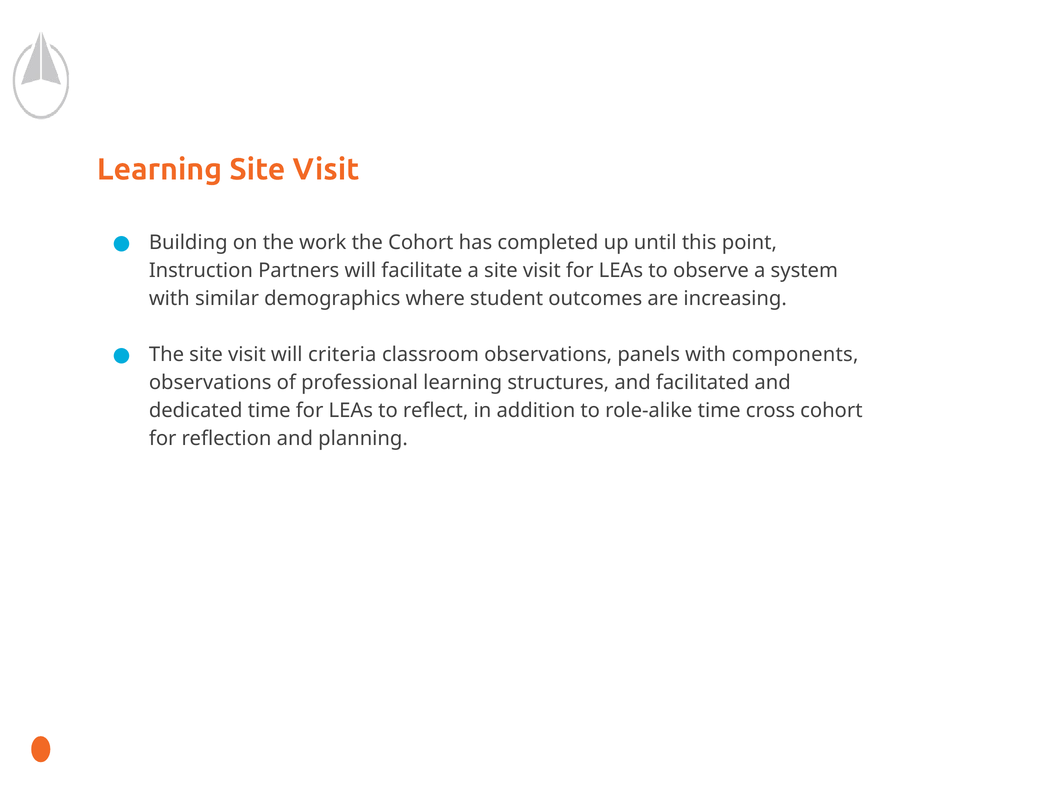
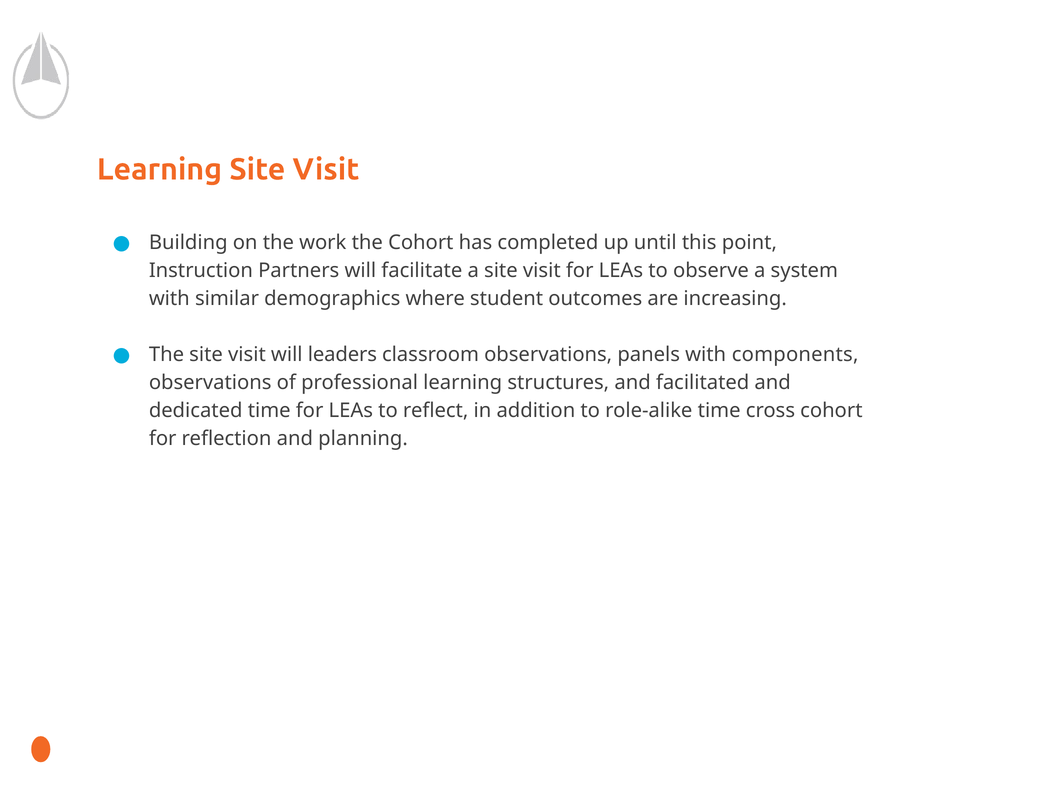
criteria: criteria -> leaders
